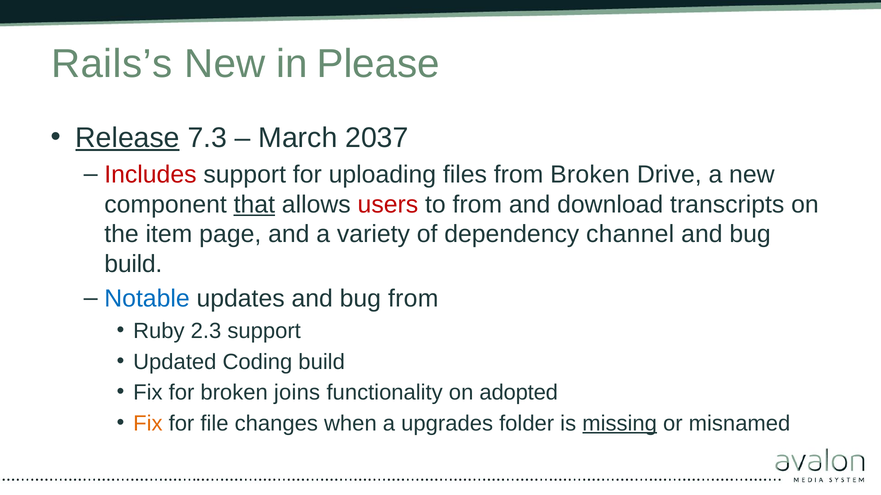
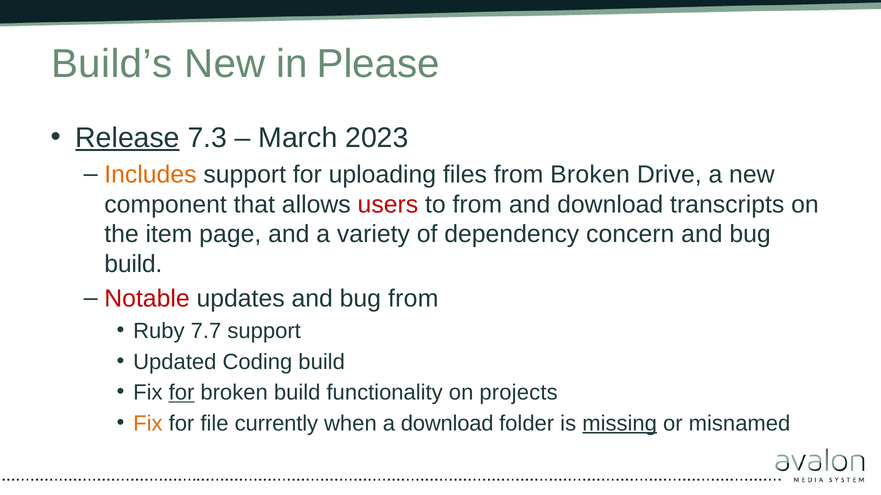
Rails’s: Rails’s -> Build’s
2037: 2037 -> 2023
Includes colour: red -> orange
that underline: present -> none
channel: channel -> concern
Notable colour: blue -> red
2.3: 2.3 -> 7.7
for at (182, 393) underline: none -> present
broken joins: joins -> build
adopted: adopted -> projects
changes: changes -> currently
a upgrades: upgrades -> download
